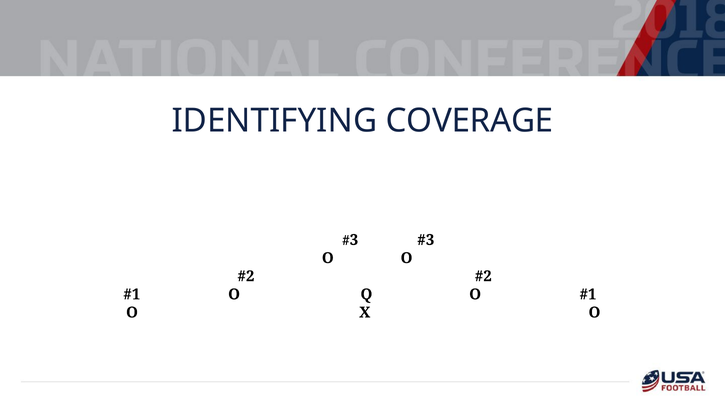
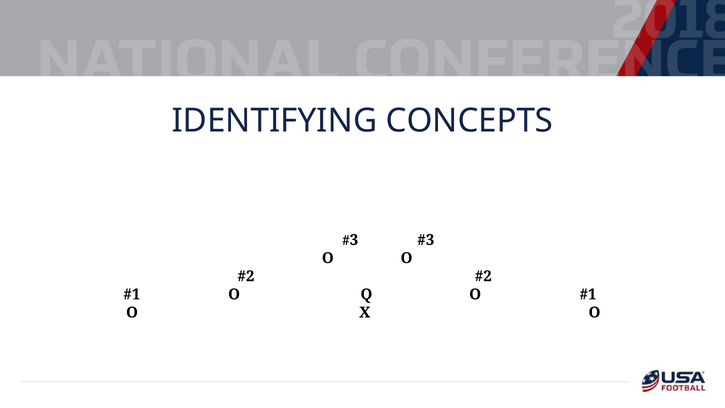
COVERAGE: COVERAGE -> CONCEPTS
